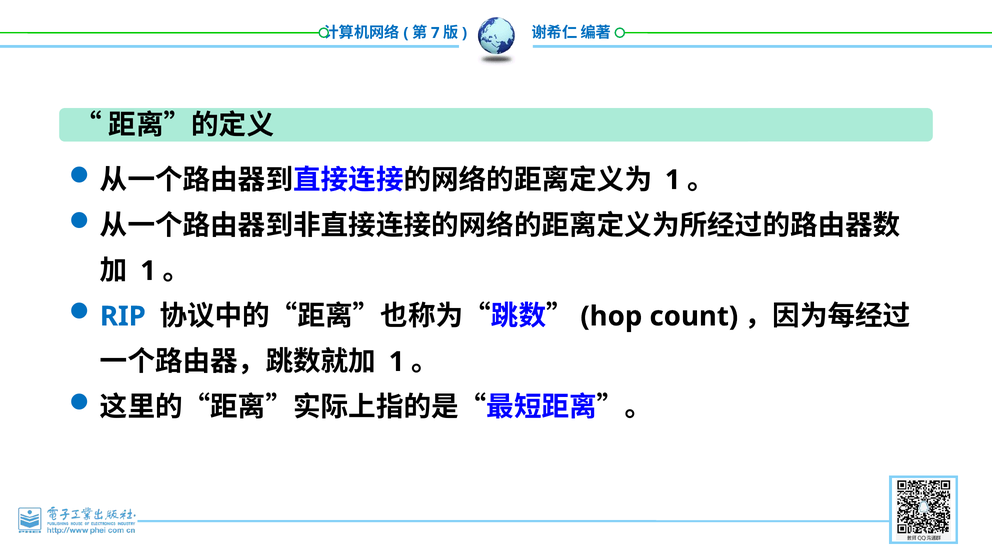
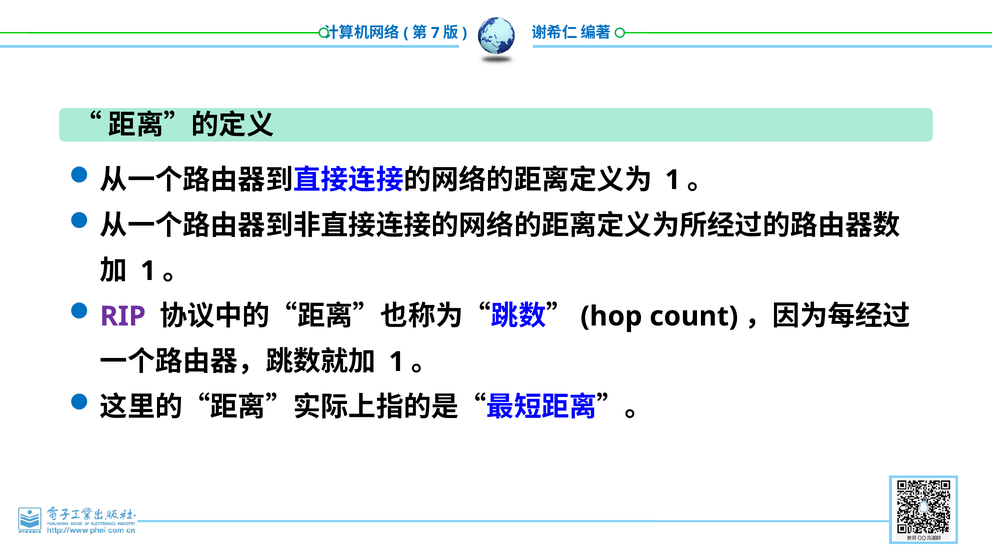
RIP colour: blue -> purple
